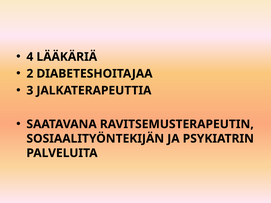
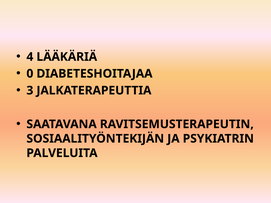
2: 2 -> 0
